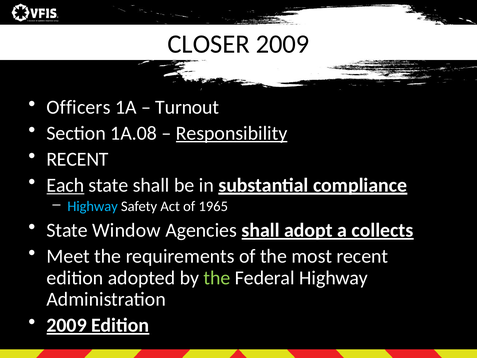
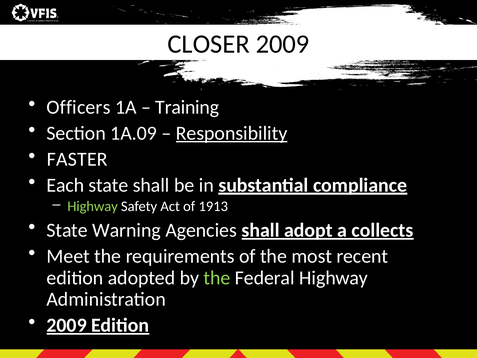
Turnout: Turnout -> Training
1A.08: 1A.08 -> 1A.09
RECENT at (78, 159): RECENT -> FASTER
Each underline: present -> none
Highway at (93, 206) colour: light blue -> light green
1965: 1965 -> 1913
Window: Window -> Warning
